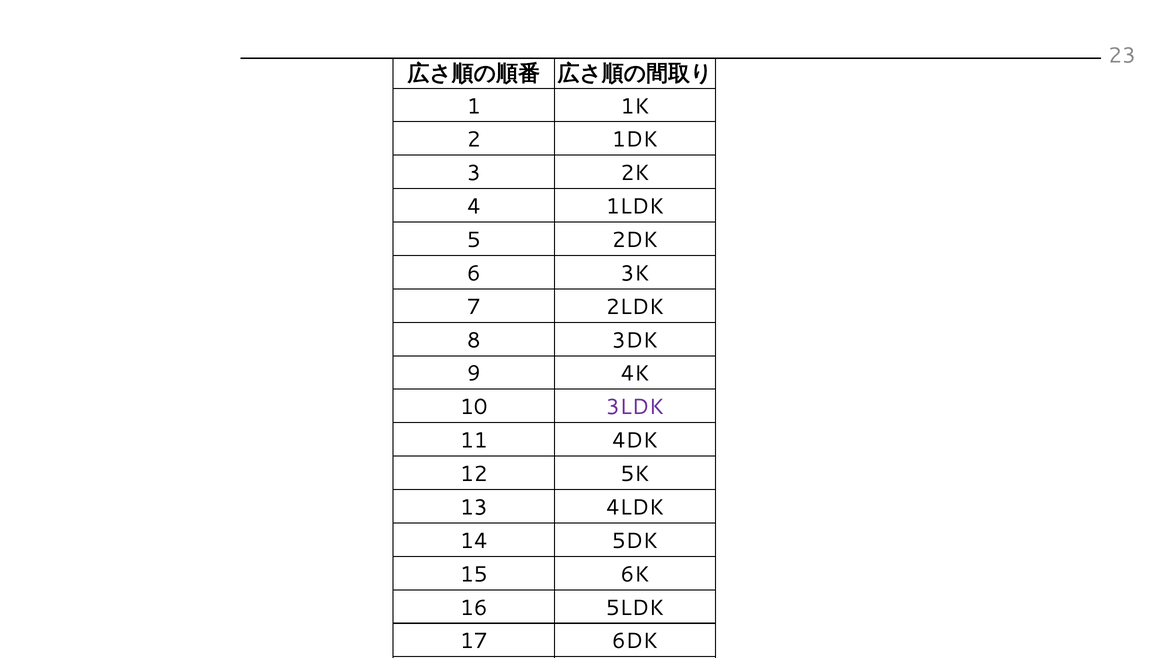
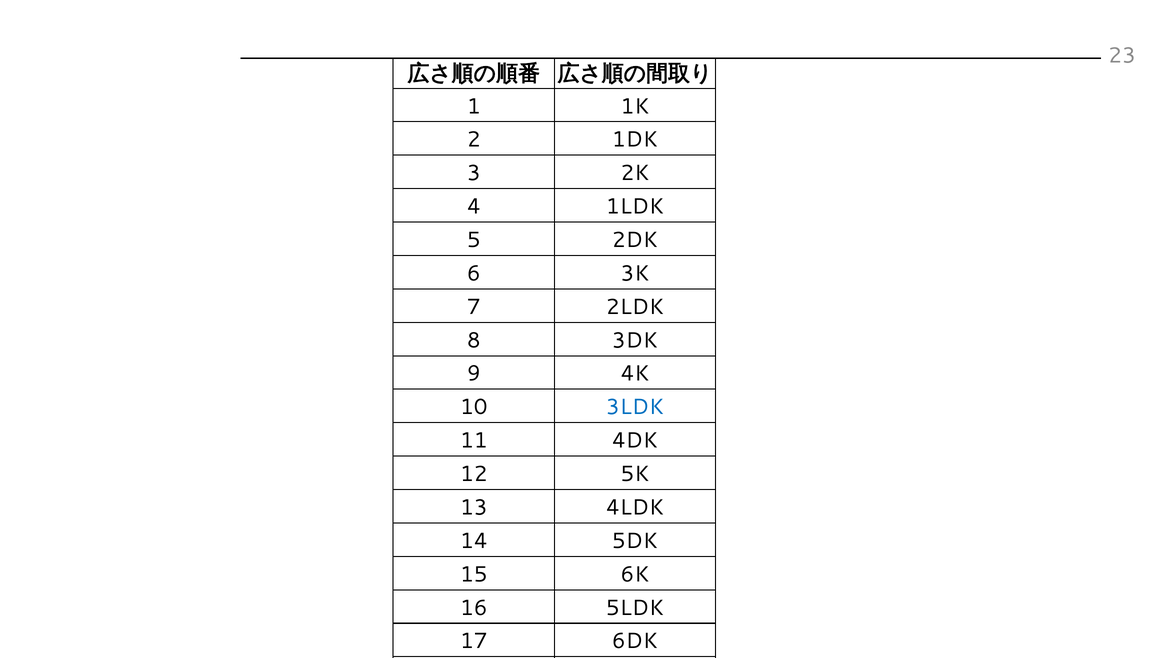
3LDK colour: purple -> blue
